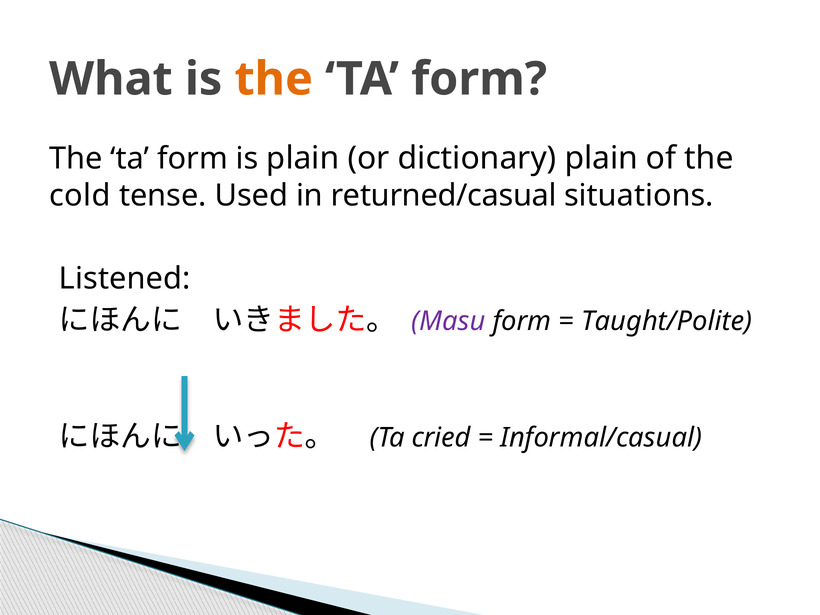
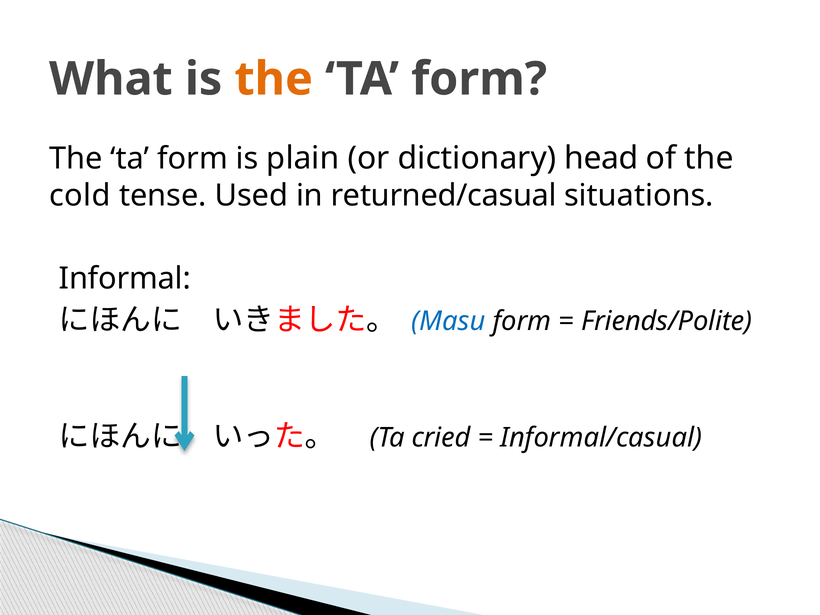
dictionary plain: plain -> head
Listened: Listened -> Informal
Masu colour: purple -> blue
Taught/Polite: Taught/Polite -> Friends/Polite
